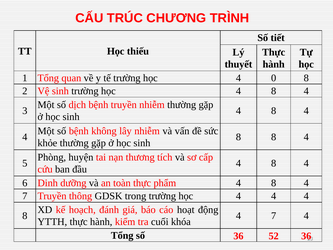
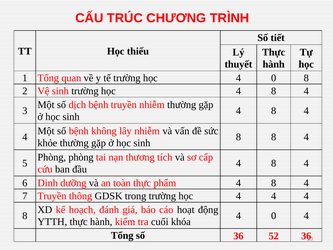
Phòng huyện: huyện -> phòng
7 at (274, 216): 7 -> 0
